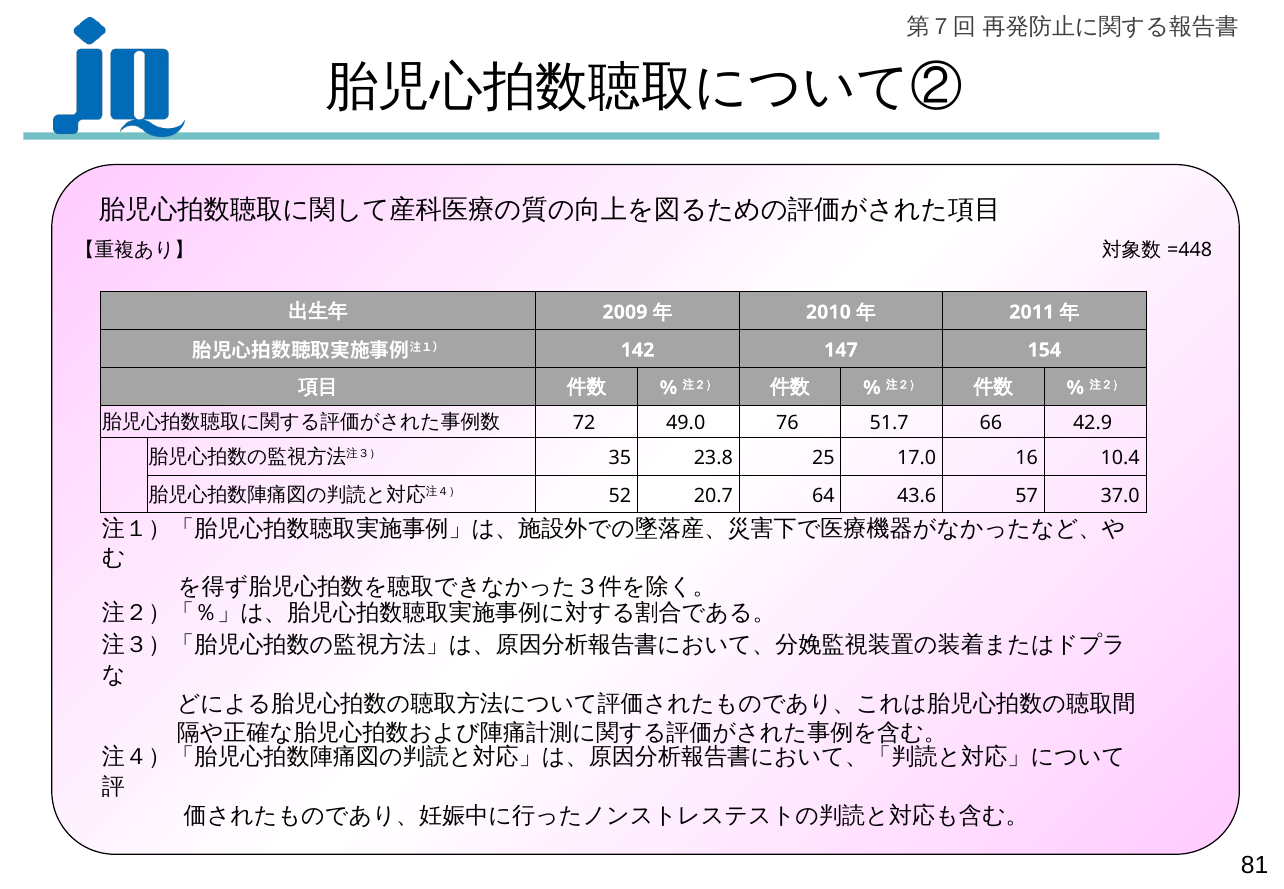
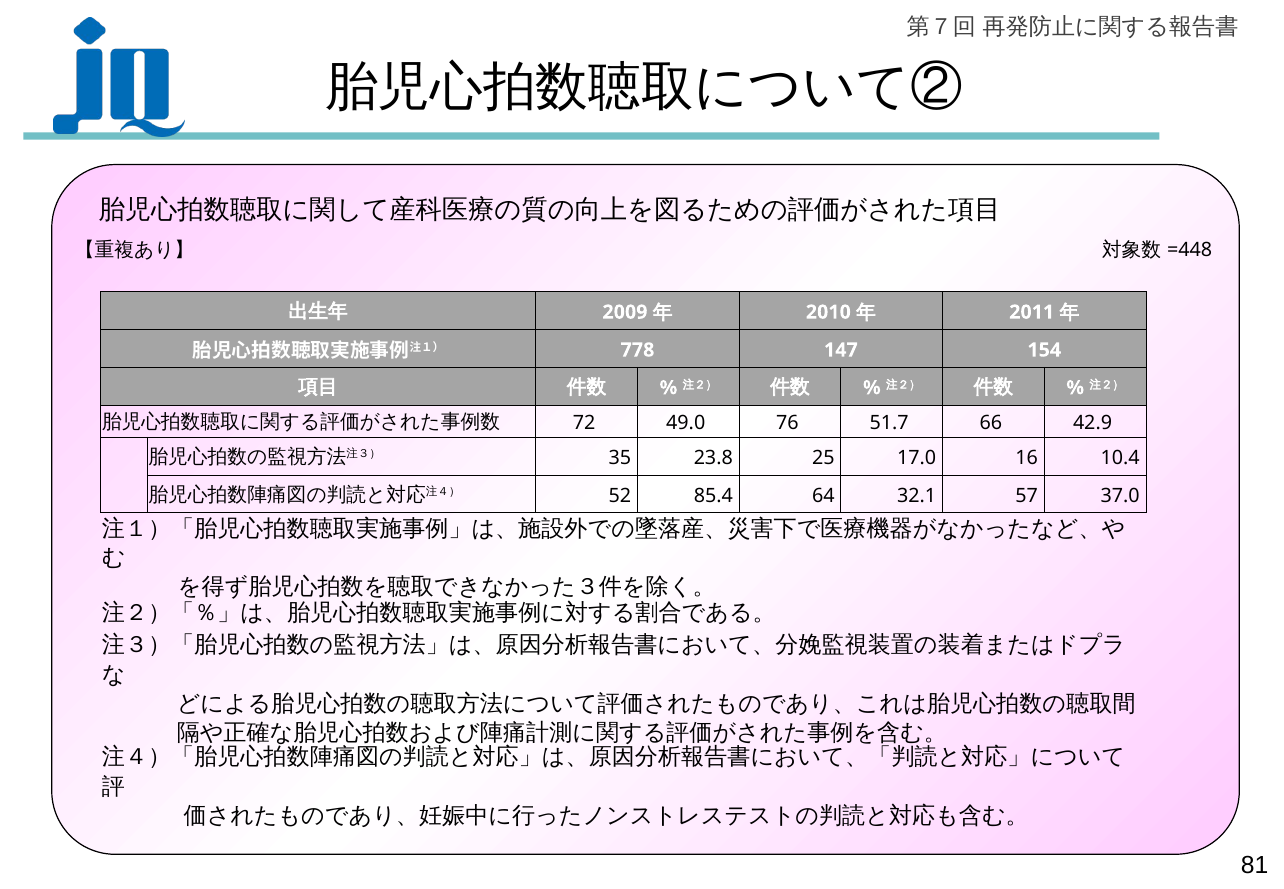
142: 142 -> 778
20.7: 20.7 -> 85.4
43.6: 43.6 -> 32.1
